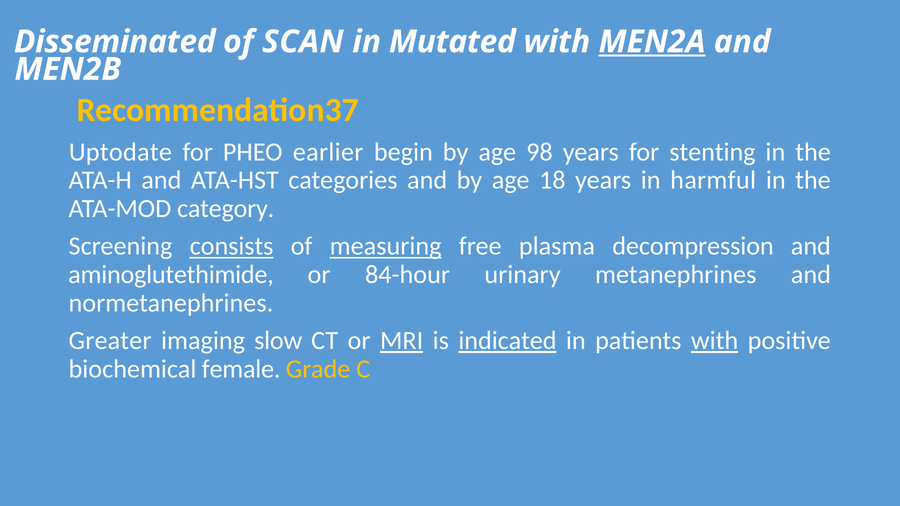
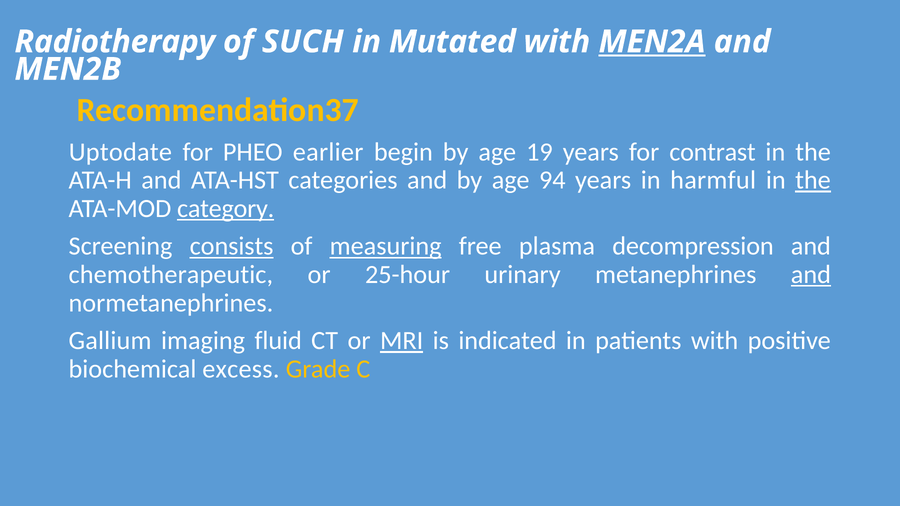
Disseminated: Disseminated -> Radiotherapy
SCAN: SCAN -> SUCH
98: 98 -> 19
stenting: stenting -> contrast
18: 18 -> 94
the at (813, 180) underline: none -> present
category underline: none -> present
aminoglutethimide: aminoglutethimide -> chemotherapeutic
84-hour: 84-hour -> 25-hour
and at (811, 275) underline: none -> present
Greater: Greater -> Gallium
slow: slow -> fluid
indicated underline: present -> none
with at (715, 341) underline: present -> none
female: female -> excess
